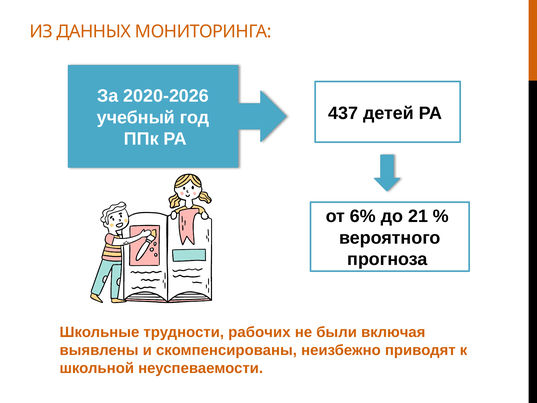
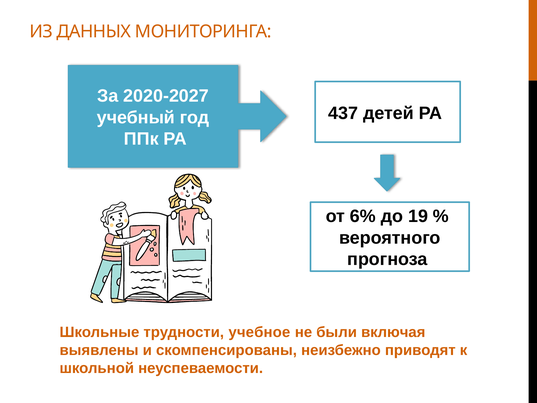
2020-2026: 2020-2026 -> 2020-2027
21: 21 -> 19
рабочих: рабочих -> учебное
